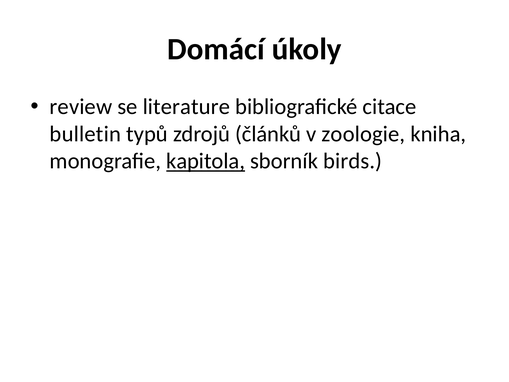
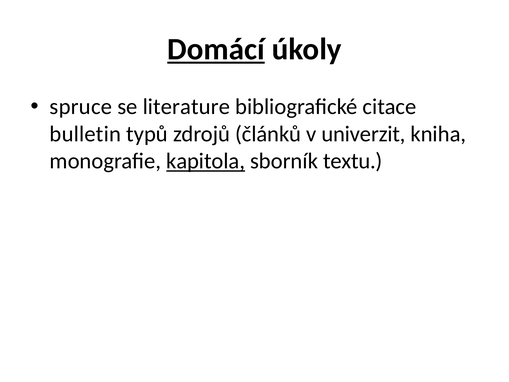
Domácí underline: none -> present
review: review -> spruce
zoologie: zoologie -> univerzit
birds: birds -> textu
